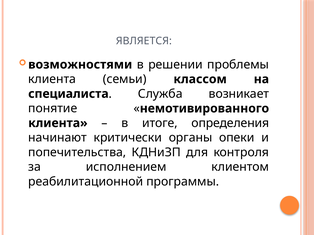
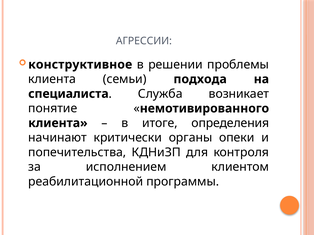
ЯВЛЯЕТСЯ: ЯВЛЯЕТСЯ -> АГРЕССИИ
возможностями: возможностями -> конструктивное
классом: классом -> подхода
